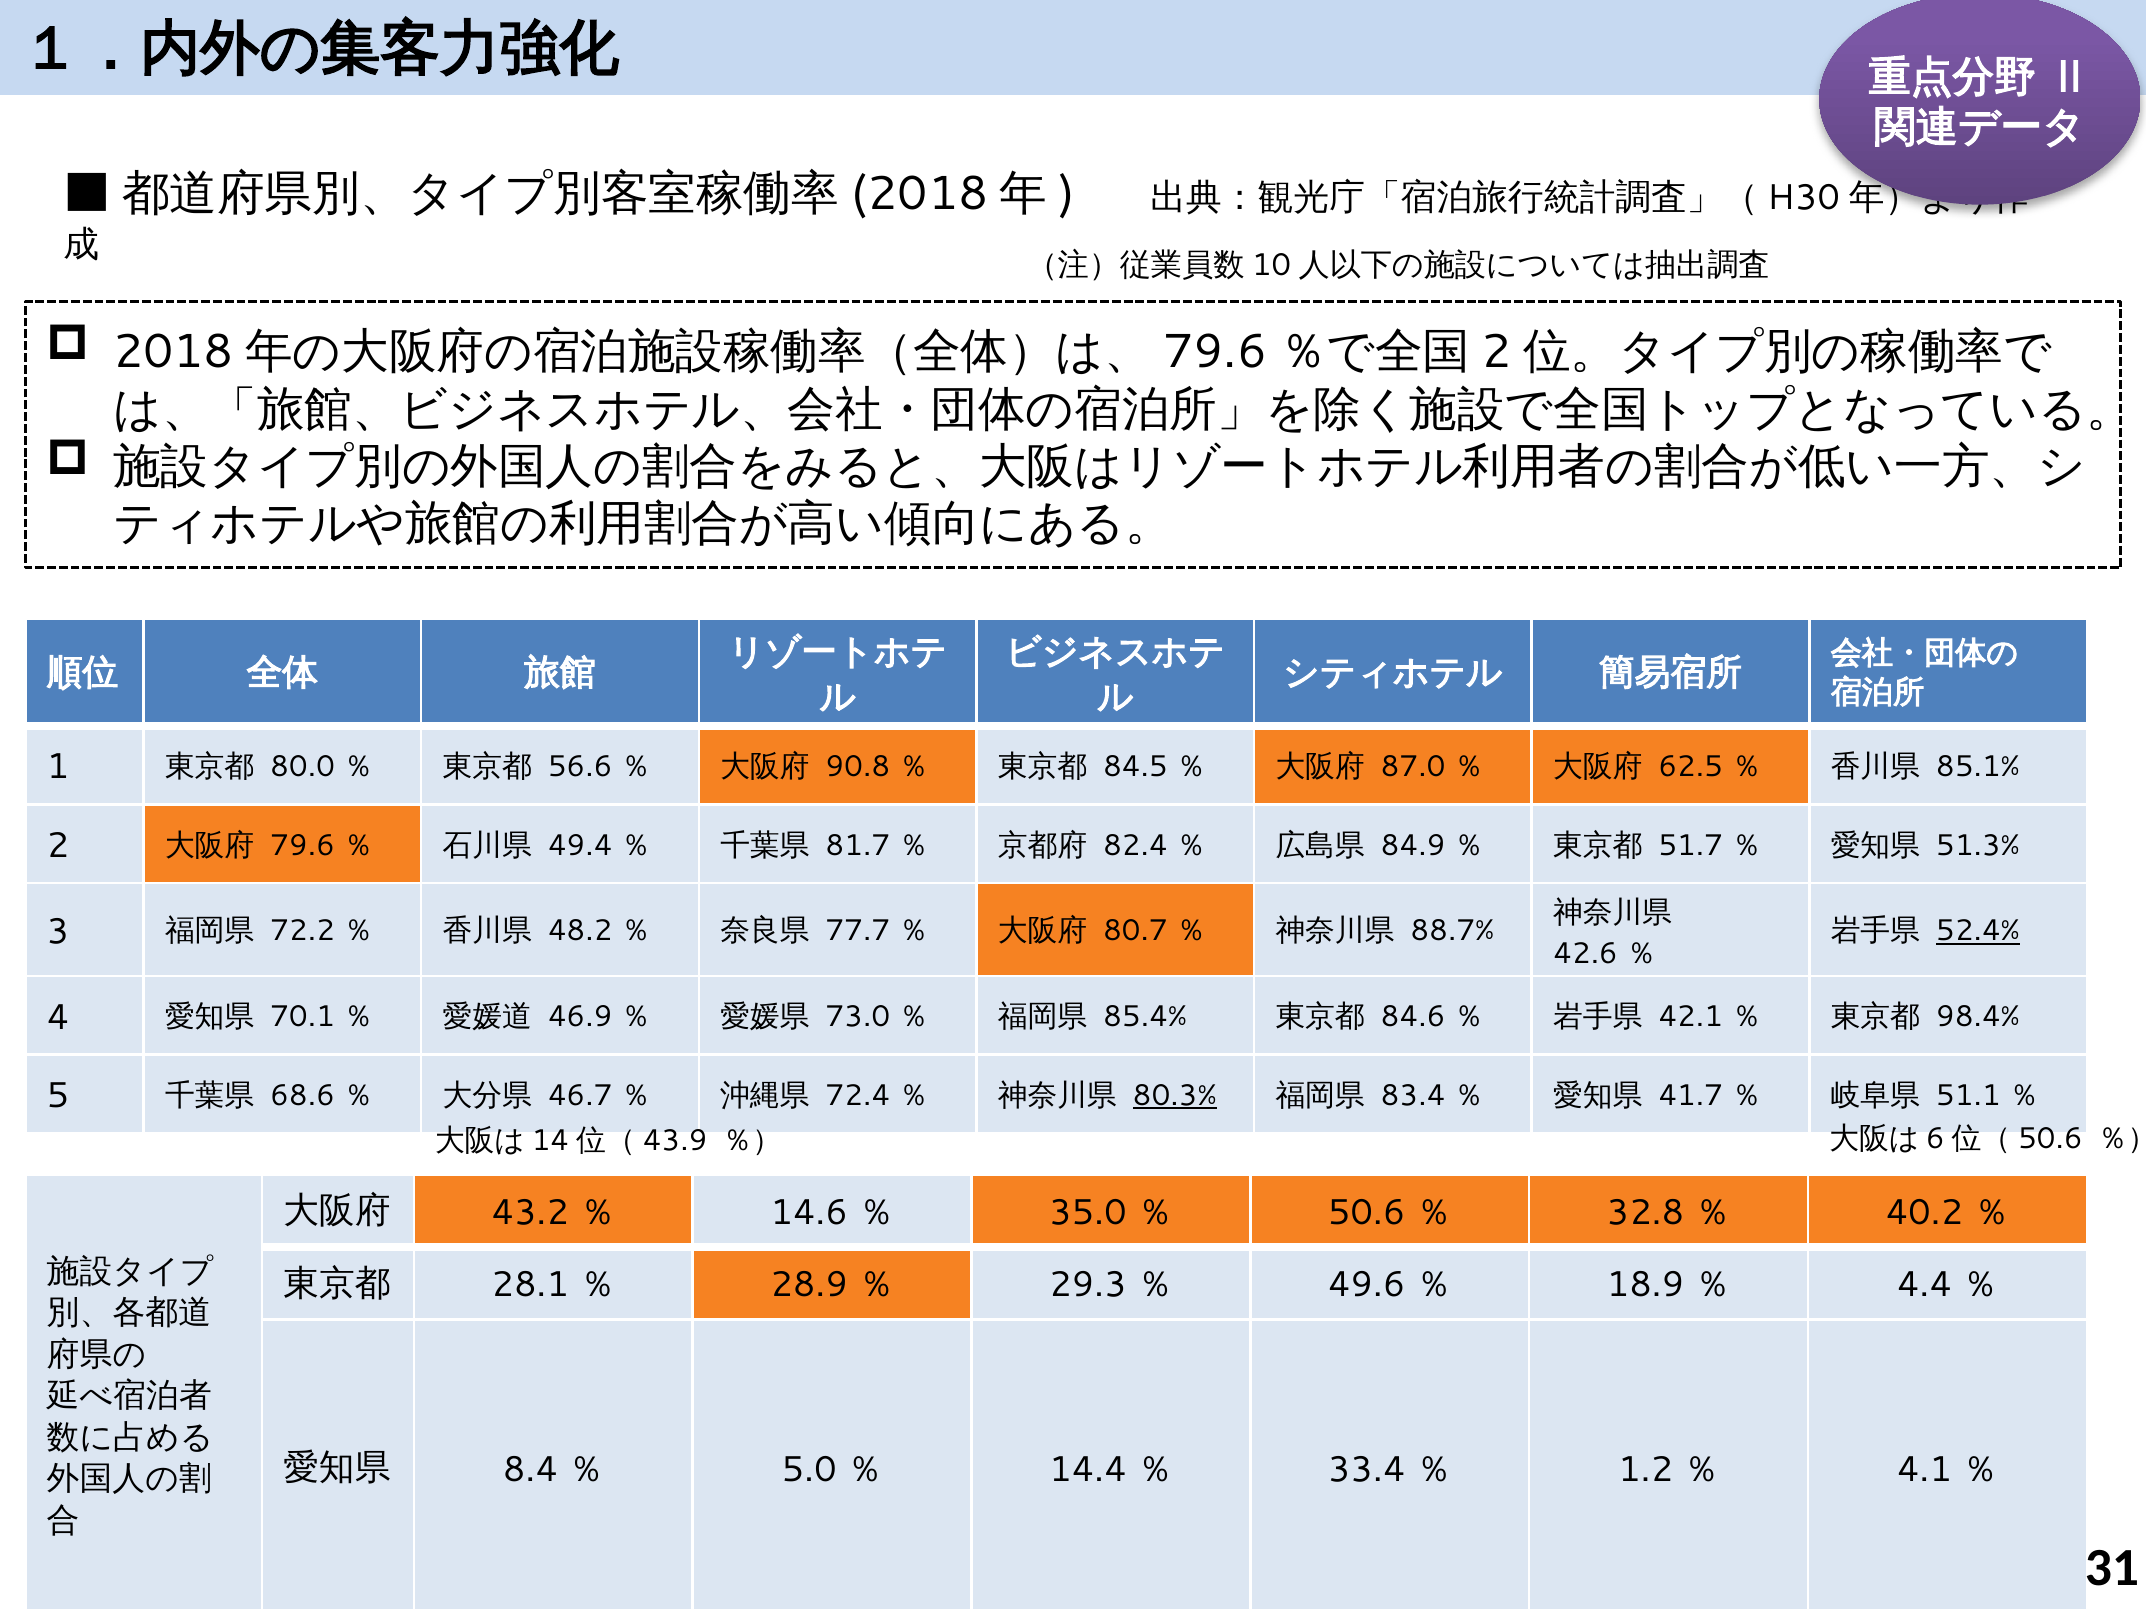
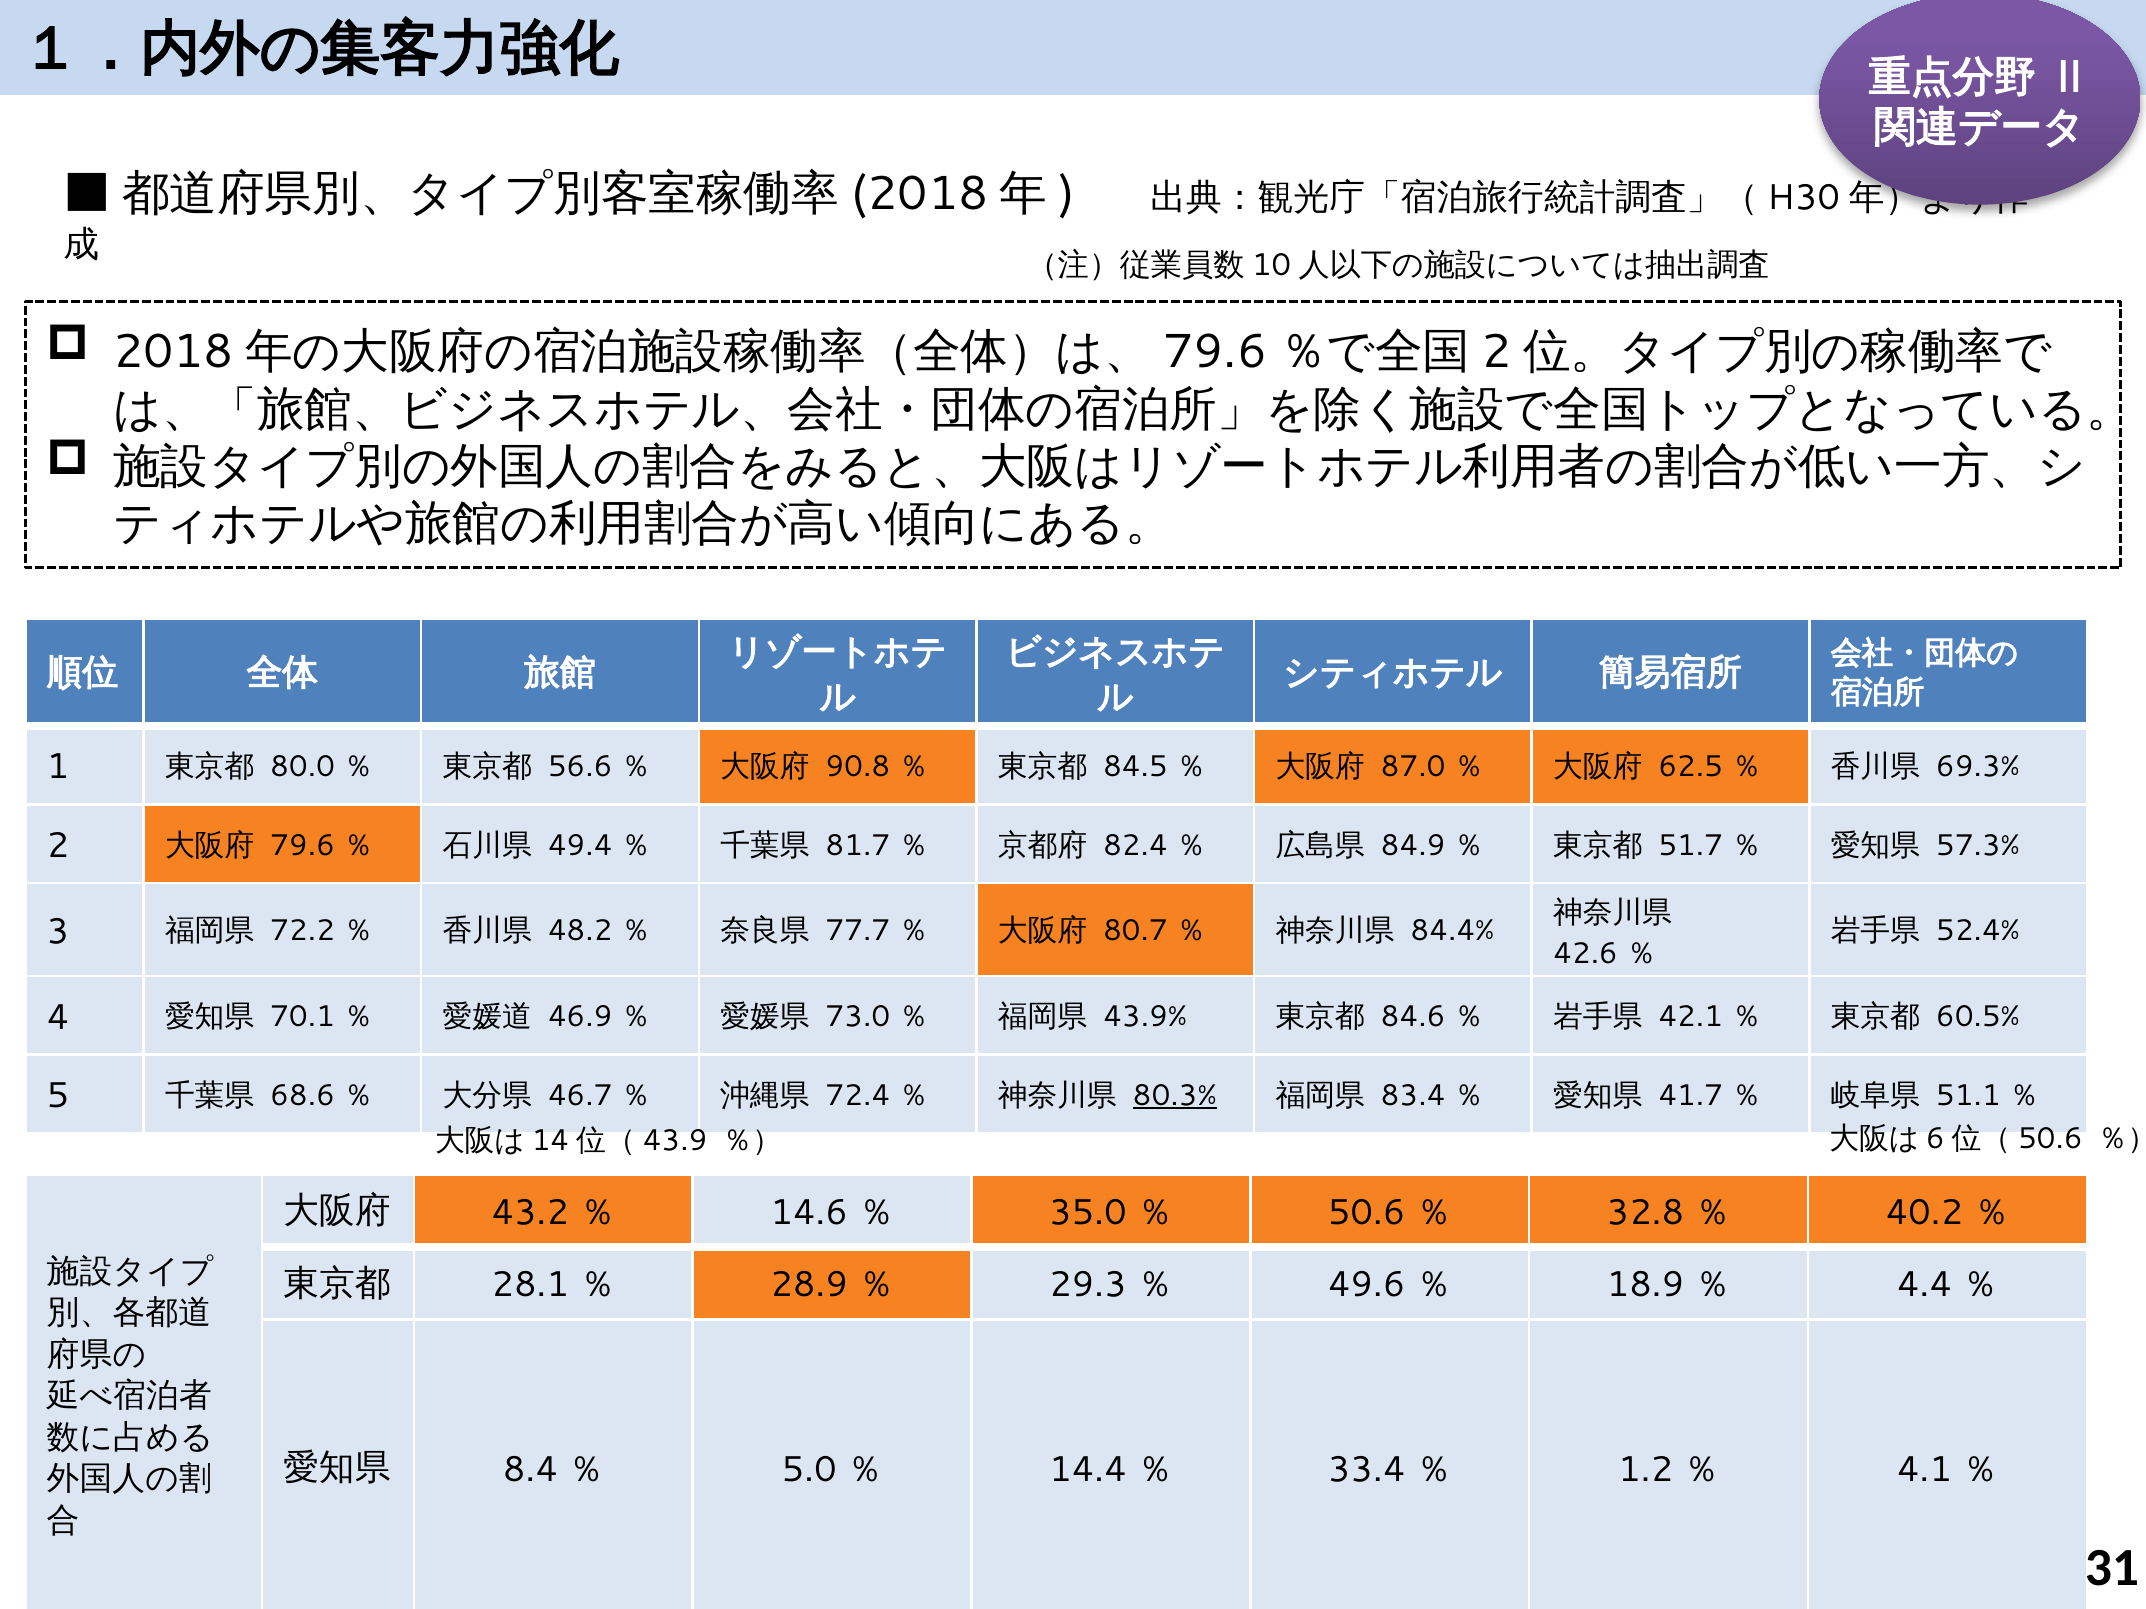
85.1%: 85.1% -> 69.3%
51.3%: 51.3% -> 57.3%
88.7%: 88.7% -> 84.4%
52.4% underline: present -> none
85.4%: 85.4% -> 43.9%
98.4%: 98.4% -> 60.5%
